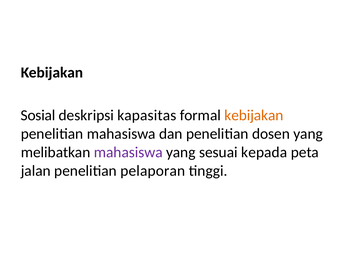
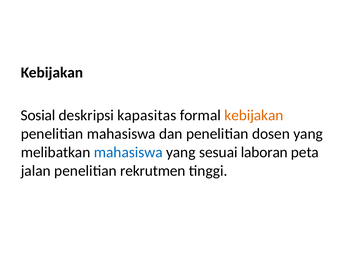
mahasiswa at (128, 153) colour: purple -> blue
kepada: kepada -> laboran
pelaporan: pelaporan -> rekrutmen
